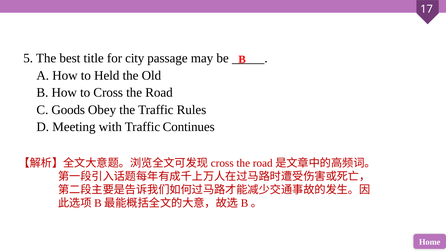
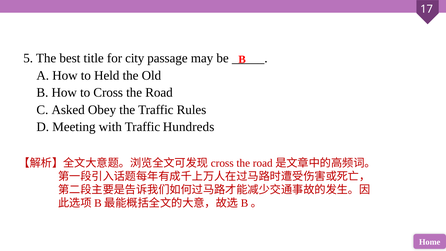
Goods: Goods -> Asked
Continues: Continues -> Hundreds
